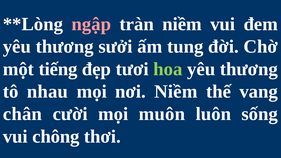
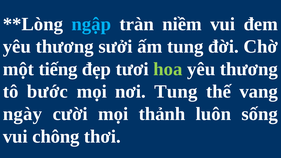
ngập colour: pink -> light blue
nhau: nhau -> bước
nơi Niềm: Niềm -> Tung
chân: chân -> ngày
muôn: muôn -> thảnh
